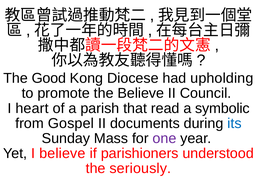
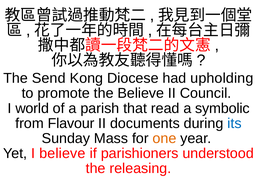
Good: Good -> Send
heart: heart -> world
Gospel: Gospel -> Flavour
one colour: purple -> orange
seriously: seriously -> releasing
